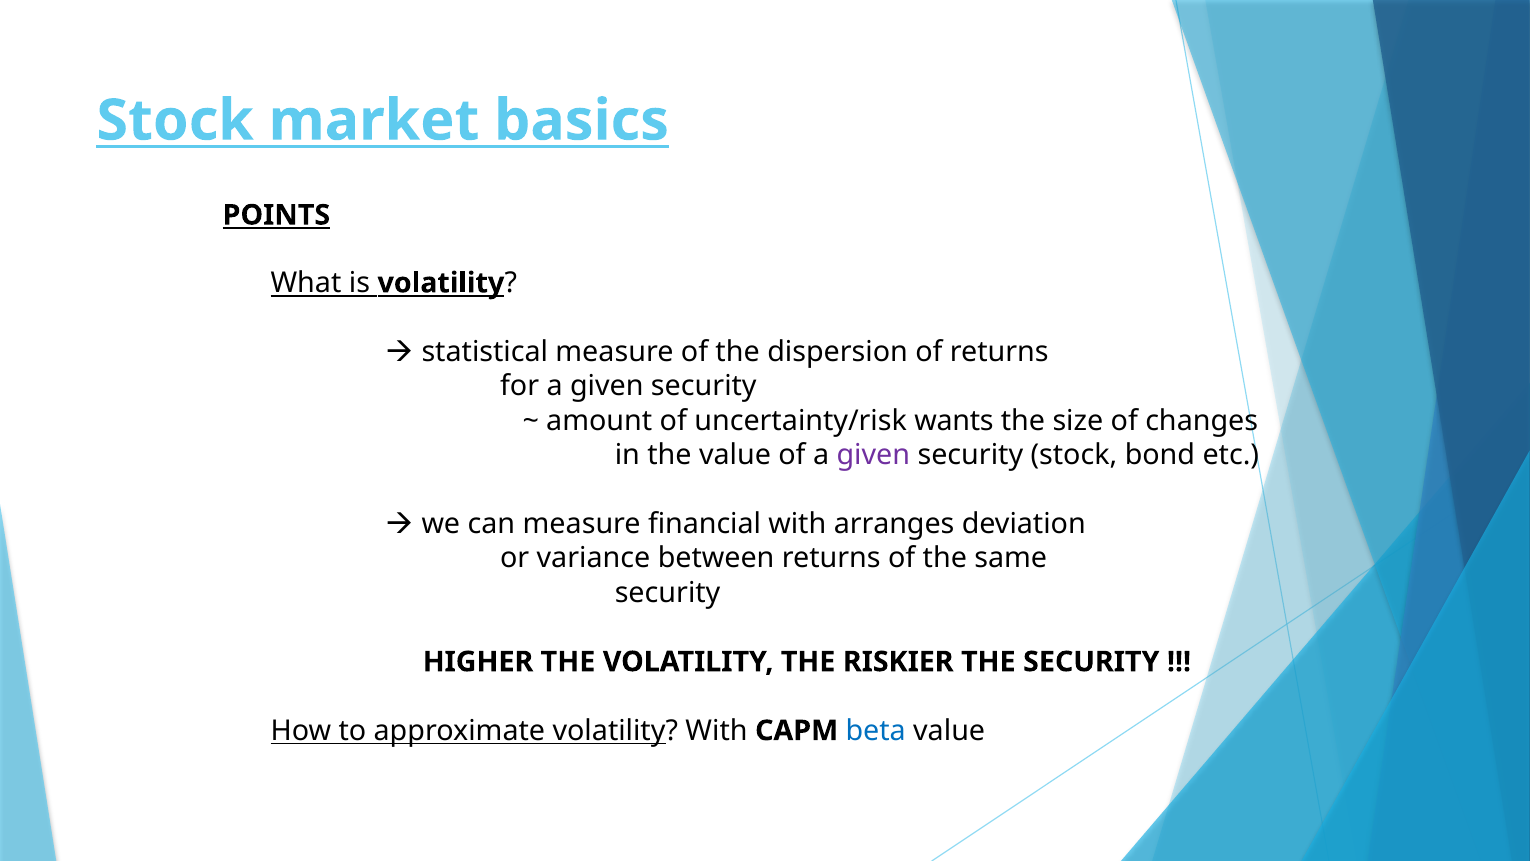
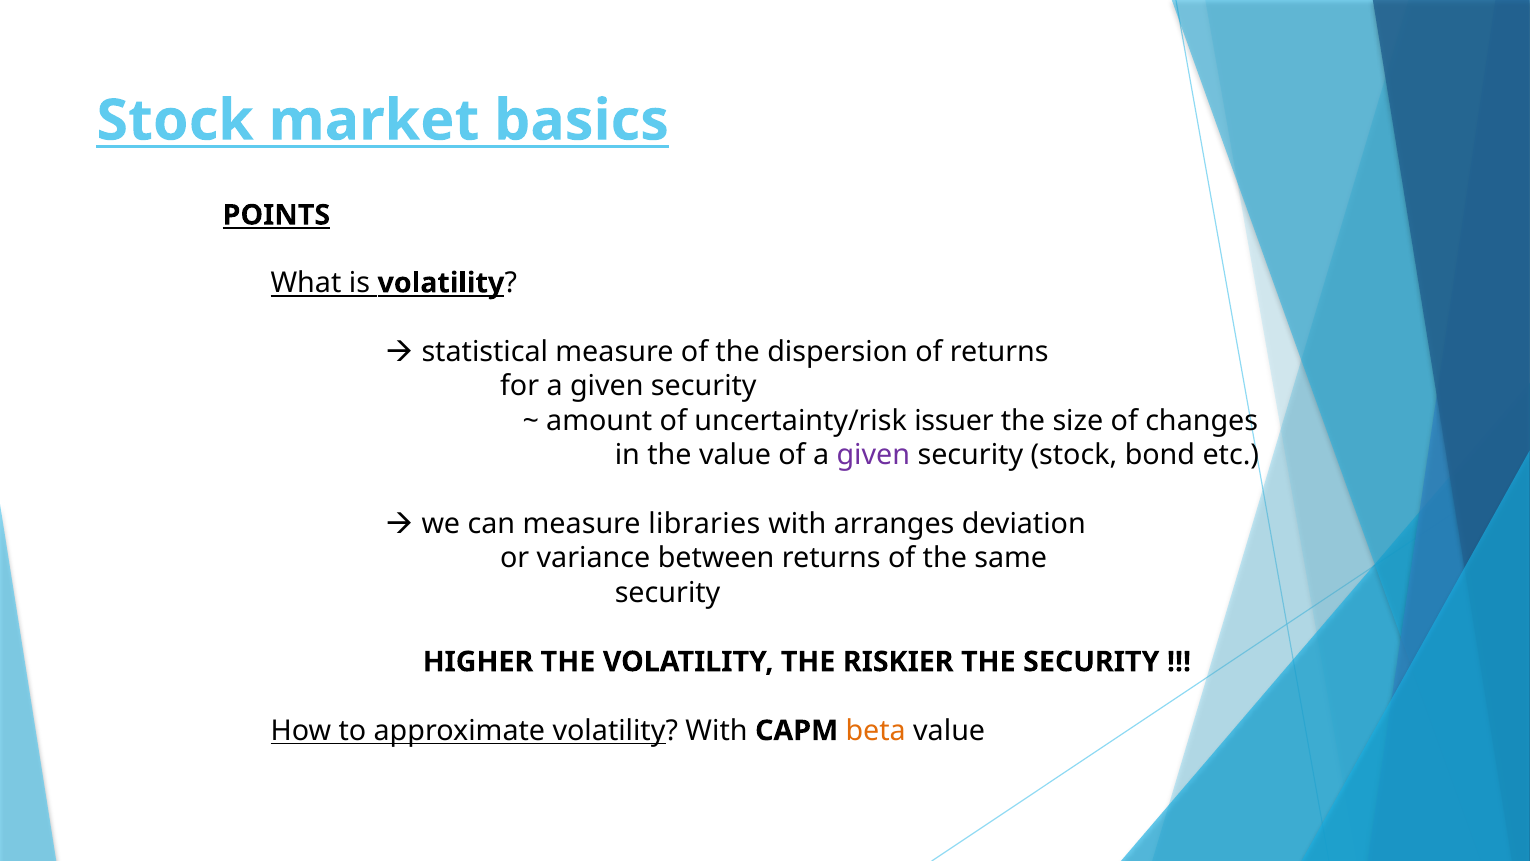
wants: wants -> issuer
financial: financial -> libraries
beta colour: blue -> orange
